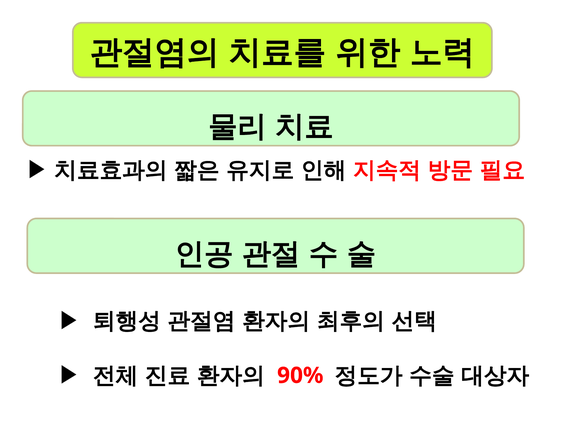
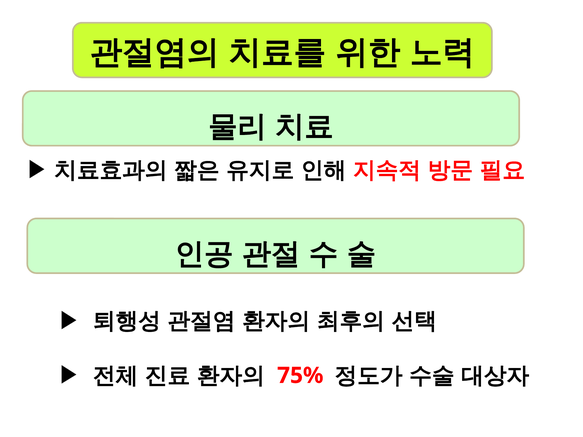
90%: 90% -> 75%
